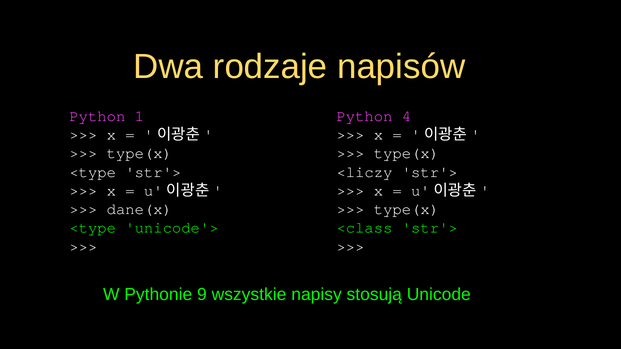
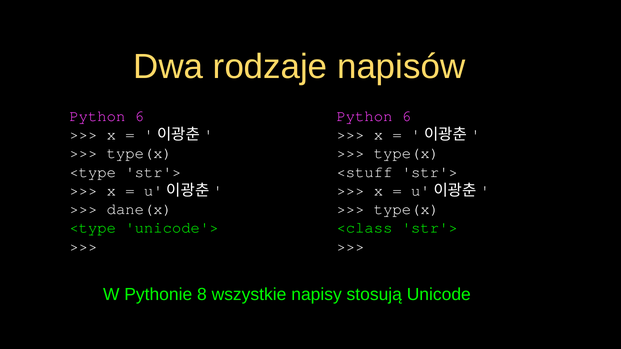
1 at (139, 116): 1 -> 6
4 at (406, 116): 4 -> 6
<liczy: <liczy -> <stuff
9: 9 -> 8
